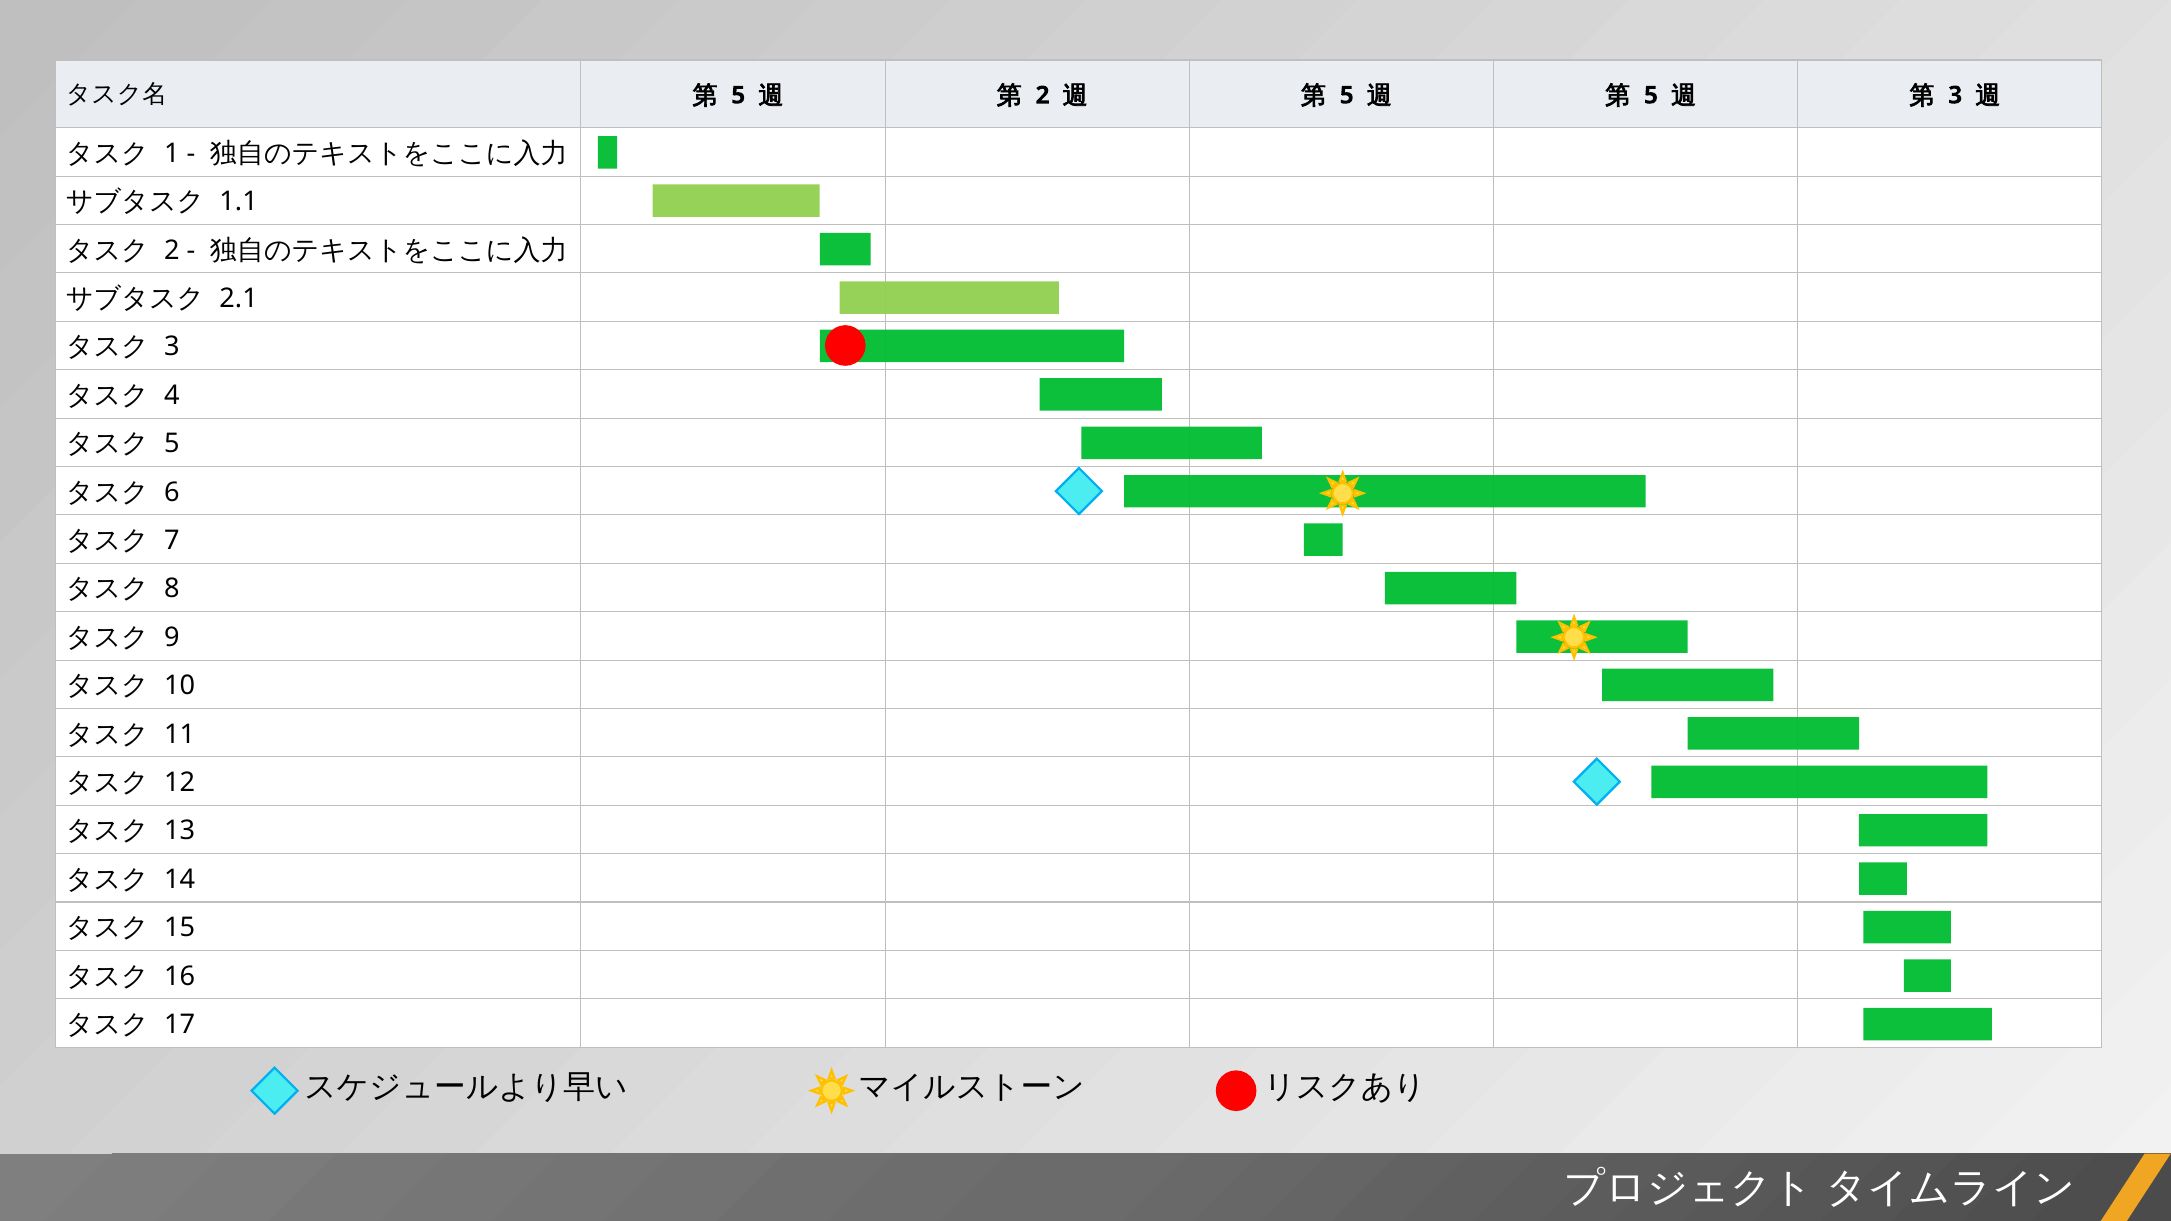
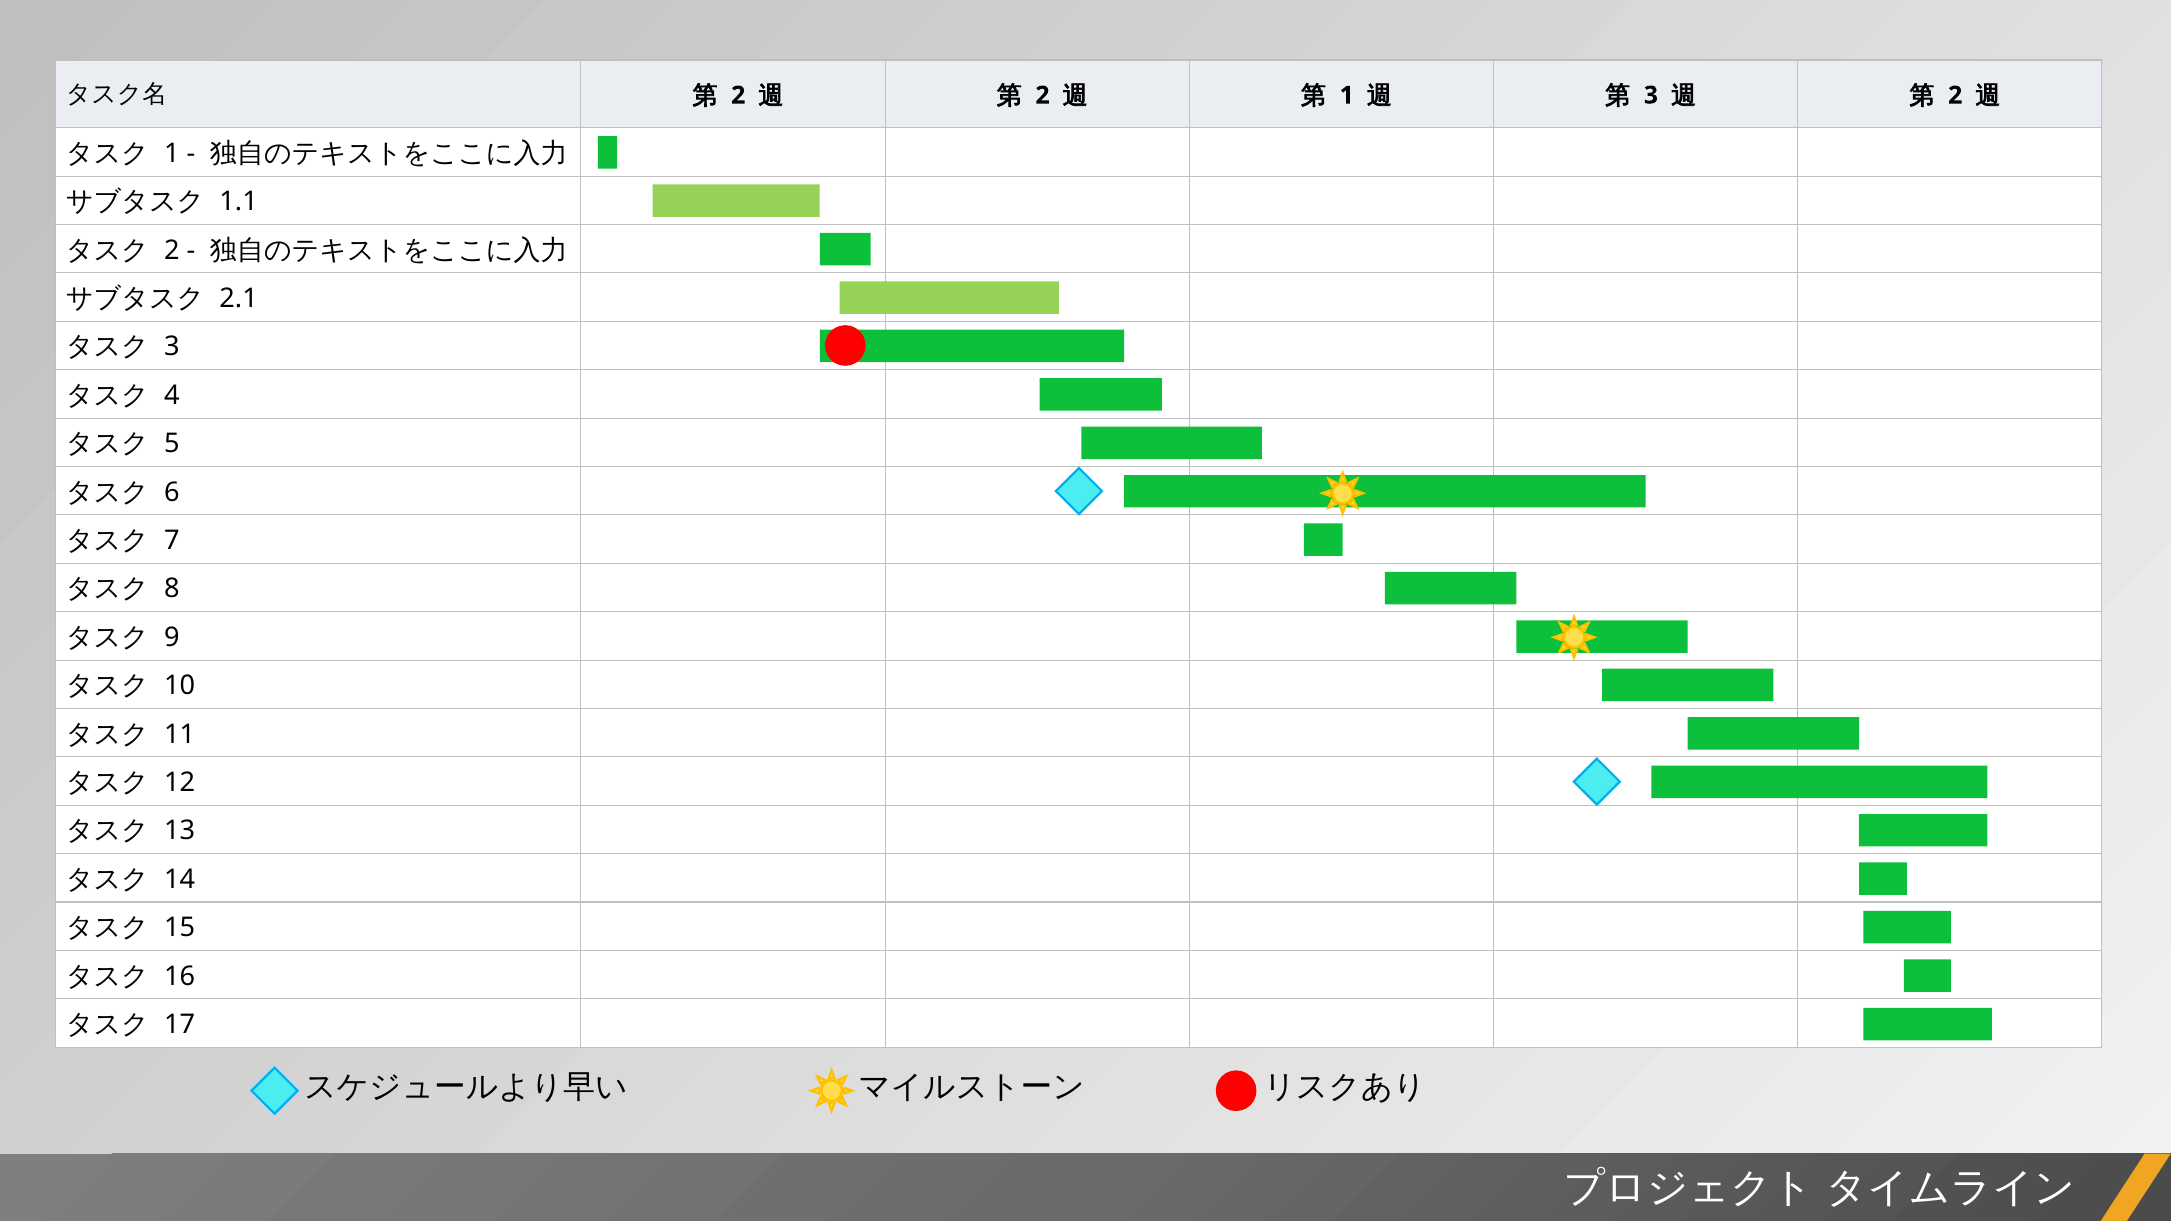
5 at (738, 95): 5 -> 2
5 at (1347, 95): 5 -> 1
5 at (1651, 95): 5 -> 3
3 at (1955, 95): 3 -> 2
